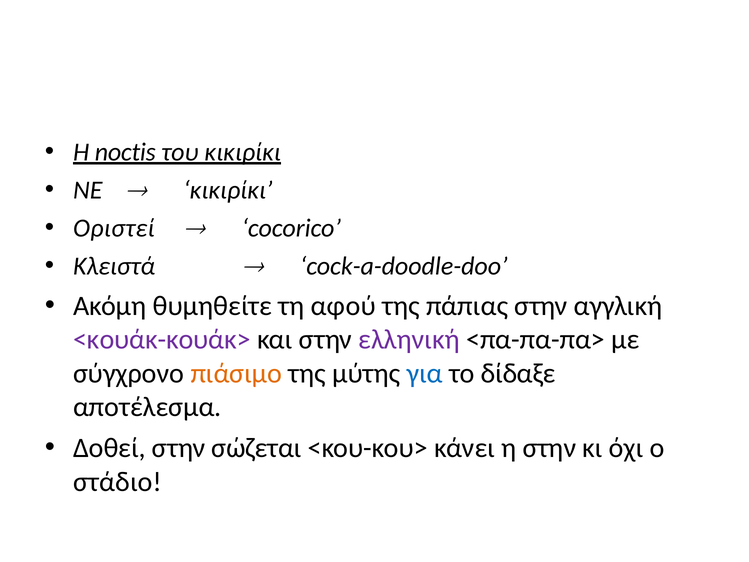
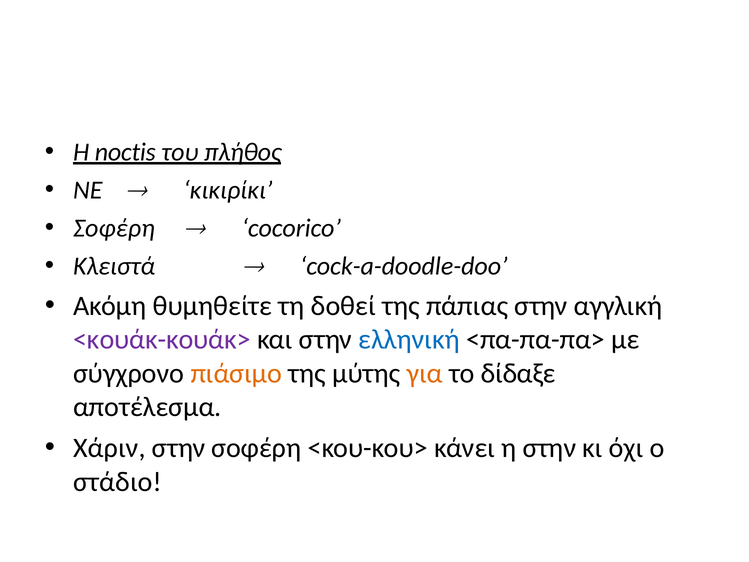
του κικιρίκι: κικιρίκι -> πλήθος
Οριστεί at (114, 228): Οριστεί -> Σοφέρη
αφού: αφού -> δοθεί
ελληνική colour: purple -> blue
για colour: blue -> orange
Δοθεί: Δοθεί -> Χάριν
στην σώζεται: σώζεται -> σοφέρη
